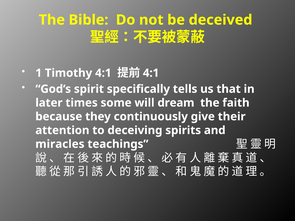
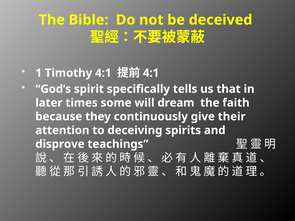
miracles: miracles -> disprove
